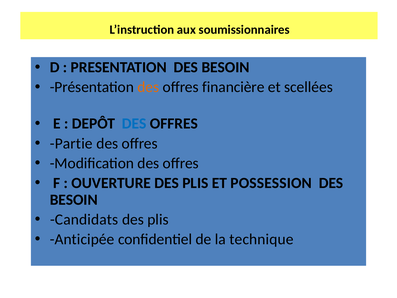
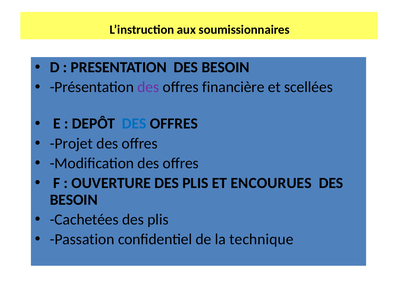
des at (148, 87) colour: orange -> purple
Partie: Partie -> Projet
POSSESSION: POSSESSION -> ENCOURUES
Candidats: Candidats -> Cachetées
Anticipée: Anticipée -> Passation
